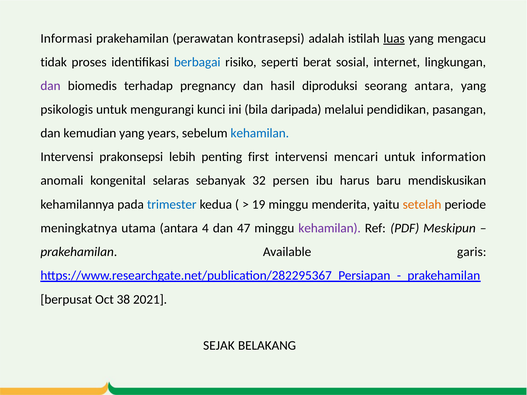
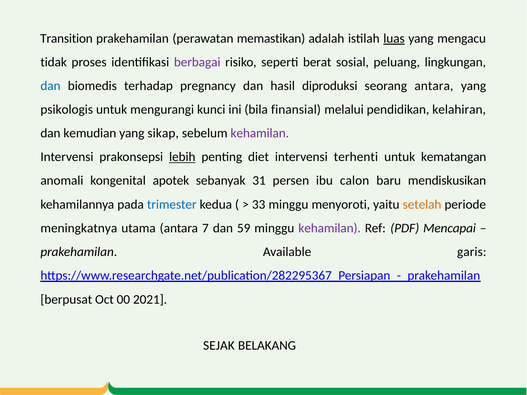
Informasi: Informasi -> Transition
kontrasepsi: kontrasepsi -> memastikan
berbagai colour: blue -> purple
internet: internet -> peluang
dan at (50, 86) colour: purple -> blue
daripada: daripada -> finansial
pasangan: pasangan -> kelahiran
years: years -> sikap
kehamilan at (260, 133) colour: blue -> purple
lebih underline: none -> present
first: first -> diet
mencari: mencari -> terhenti
information: information -> kematangan
selaras: selaras -> apotek
32: 32 -> 31
harus: harus -> calon
19: 19 -> 33
menderita: menderita -> menyoroti
4: 4 -> 7
47: 47 -> 59
Meskipun: Meskipun -> Mencapai
38: 38 -> 00
